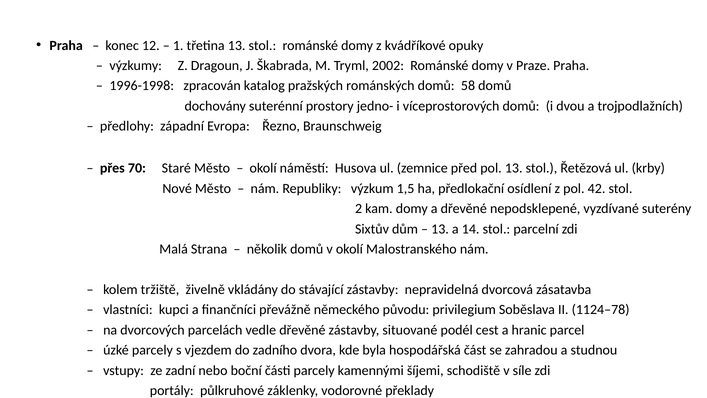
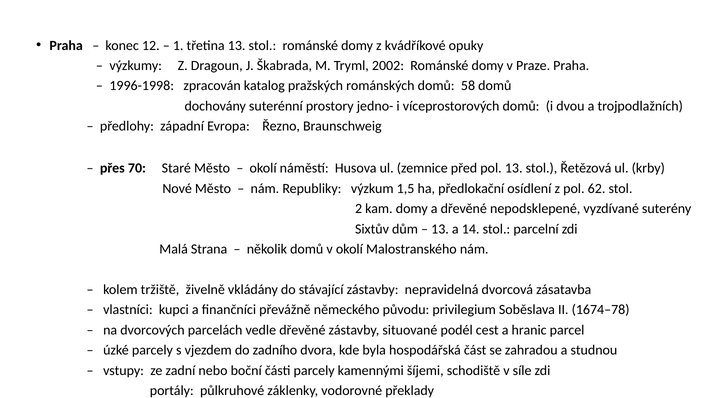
42: 42 -> 62
1124–78: 1124–78 -> 1674–78
